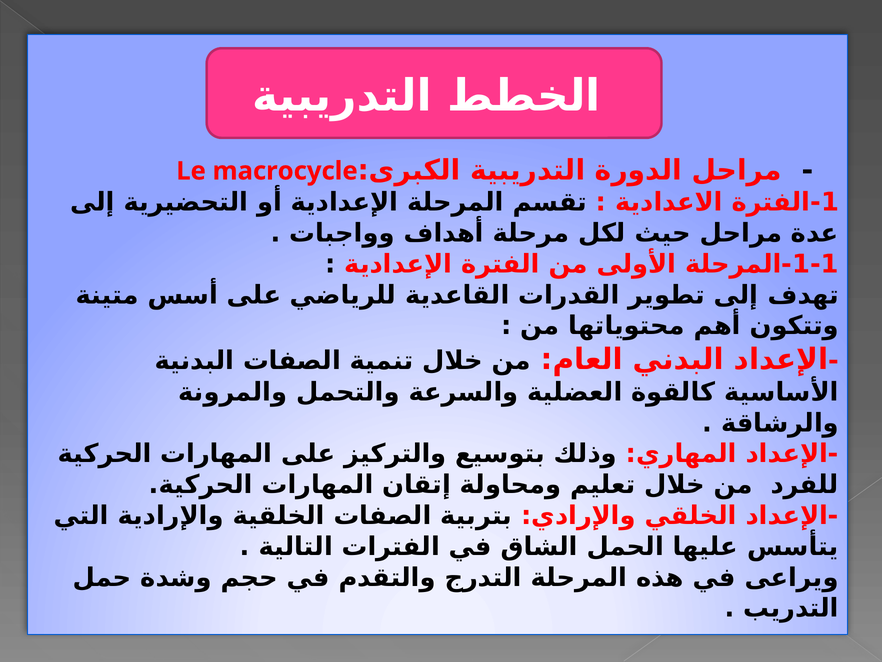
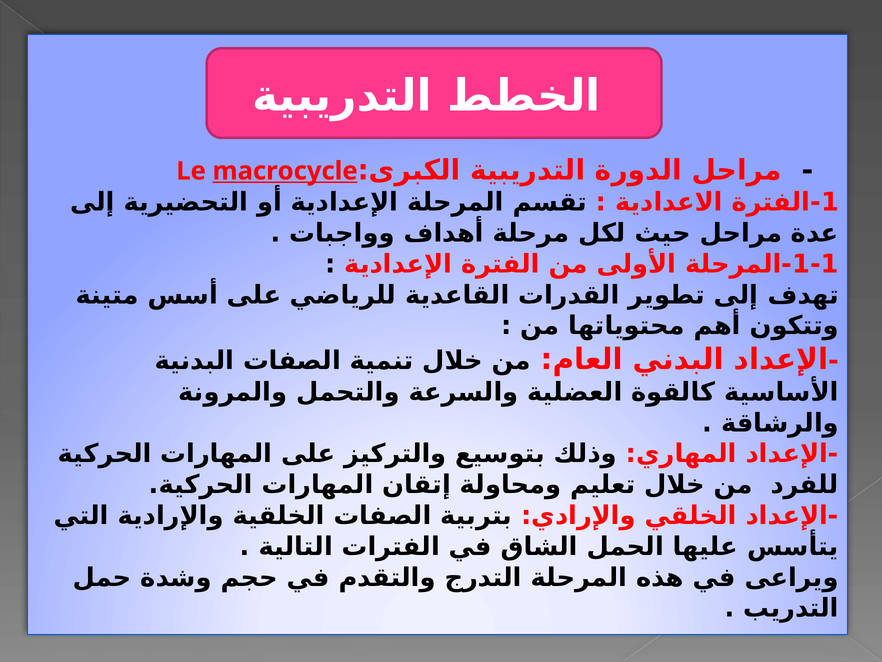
macrocycle underline: none -> present
